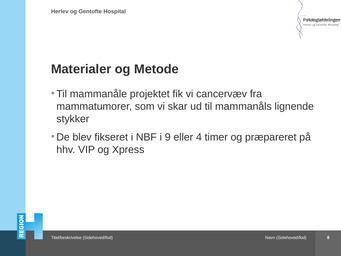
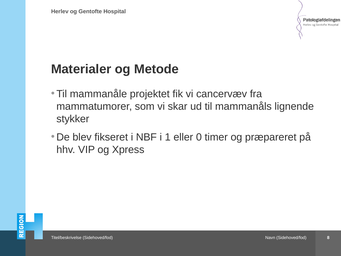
9: 9 -> 1
4: 4 -> 0
